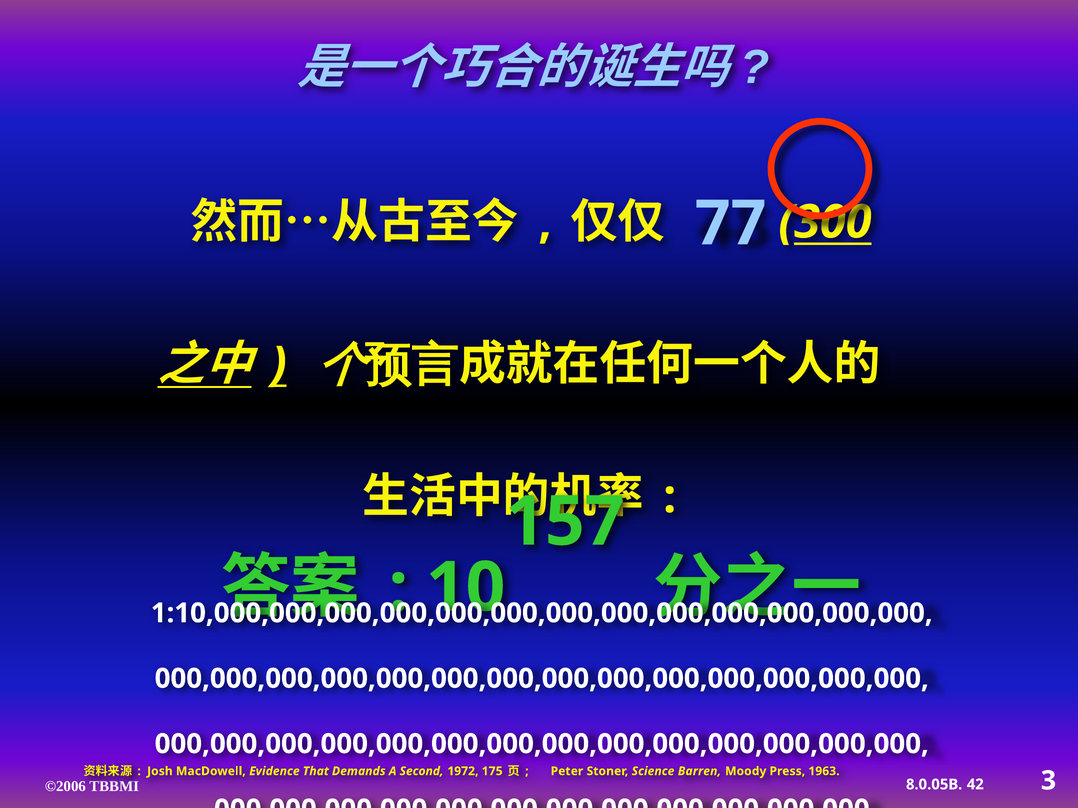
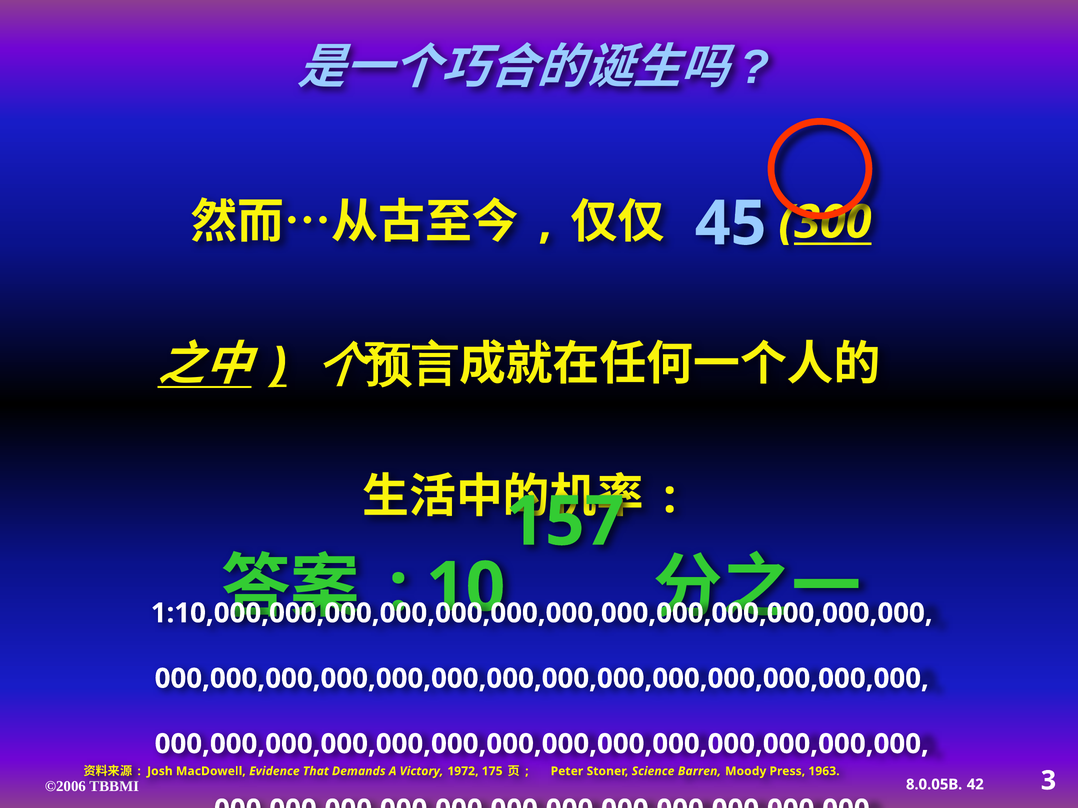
77: 77 -> 45
Second: Second -> Victory
